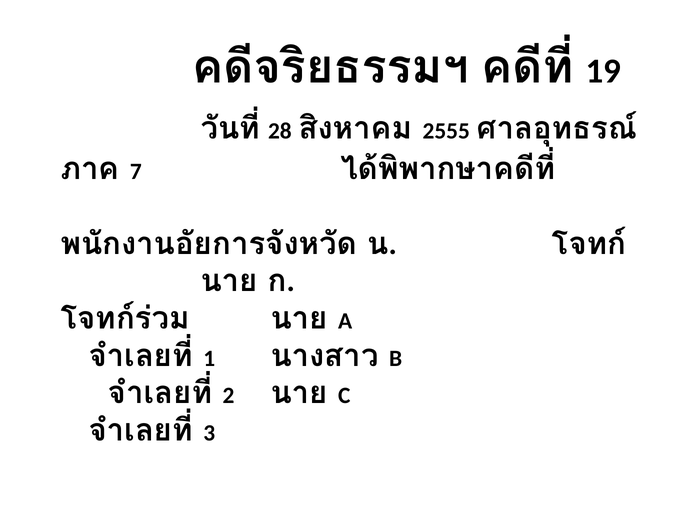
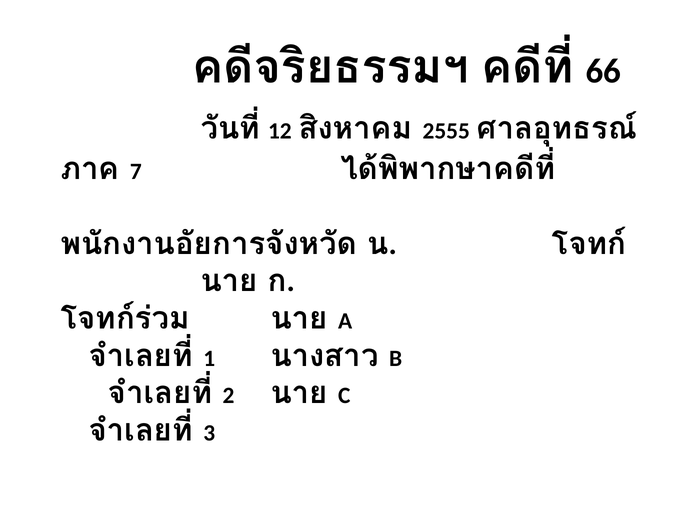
19: 19 -> 66
28: 28 -> 12
